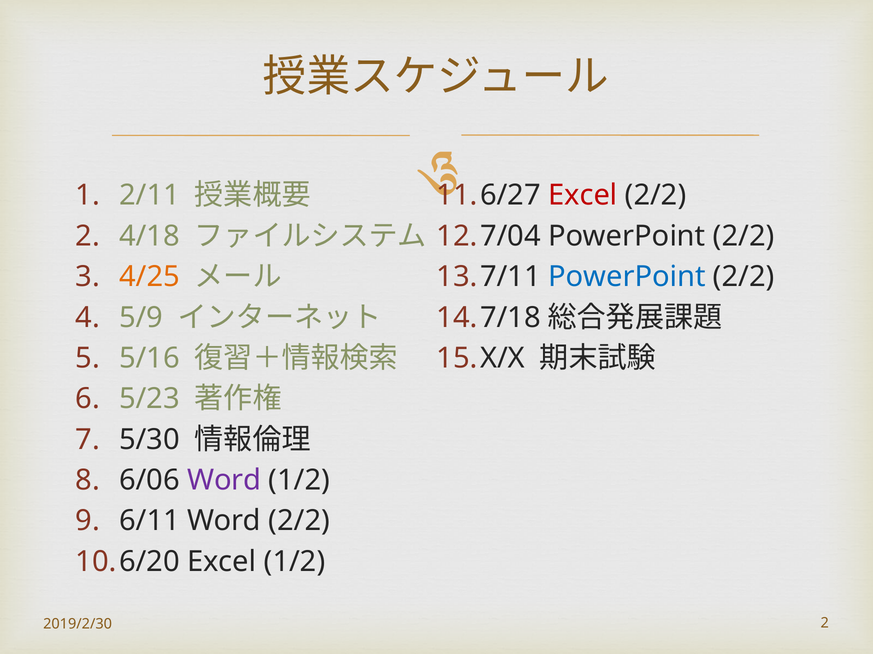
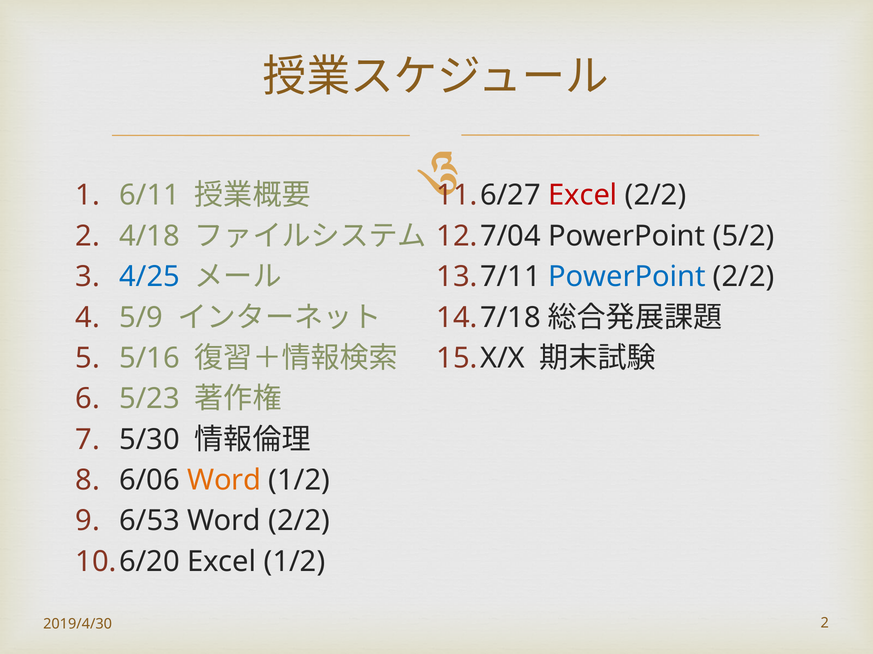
2/11: 2/11 -> 6/11
2/2 at (744, 236): 2/2 -> 5/2
4/25 colour: orange -> blue
Word at (224, 481) colour: purple -> orange
6/11: 6/11 -> 6/53
2019/2/30: 2019/2/30 -> 2019/4/30
